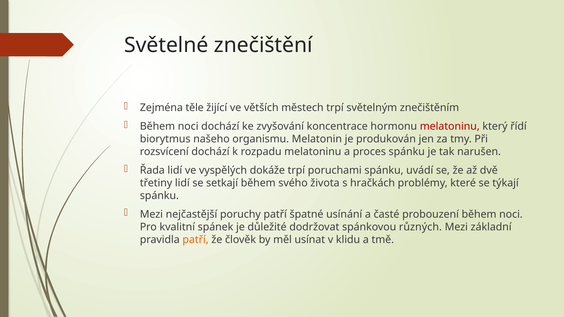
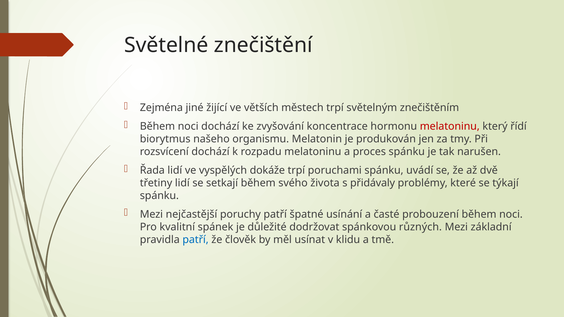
těle: těle -> jiné
hračkách: hračkách -> přidávaly
patří at (196, 240) colour: orange -> blue
